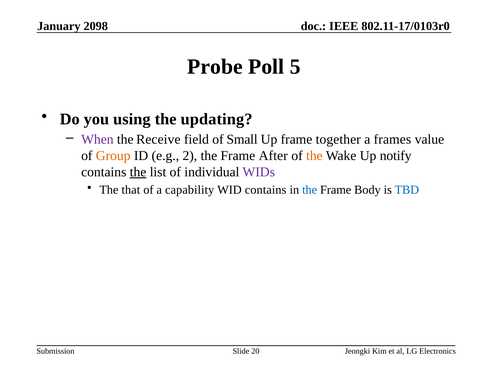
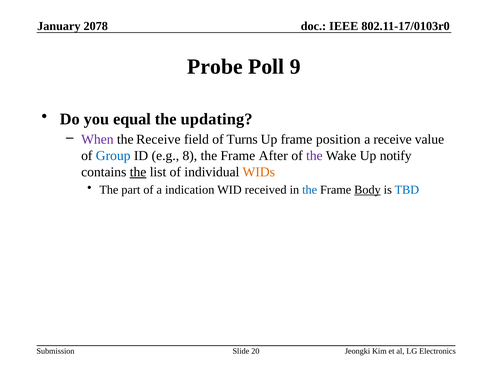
2098: 2098 -> 2078
5: 5 -> 9
using: using -> equal
Small: Small -> Turns
together: together -> position
a frames: frames -> receive
Group colour: orange -> blue
2: 2 -> 8
the at (314, 156) colour: orange -> purple
WIDs colour: purple -> orange
that: that -> part
capability: capability -> indication
WID contains: contains -> received
Body underline: none -> present
